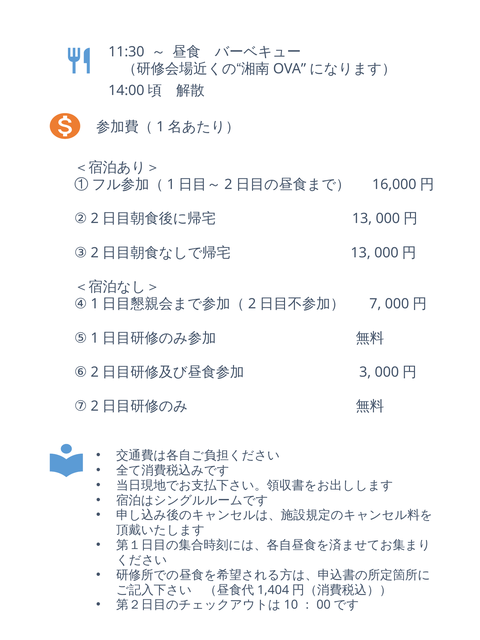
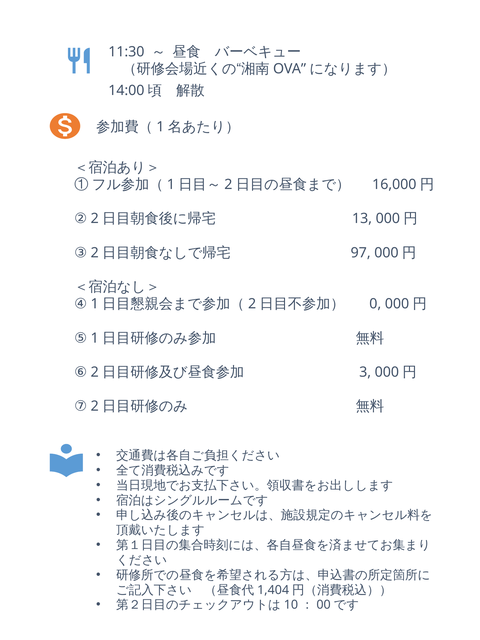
13 at (361, 253): 13 -> 97
7: 7 -> 0
